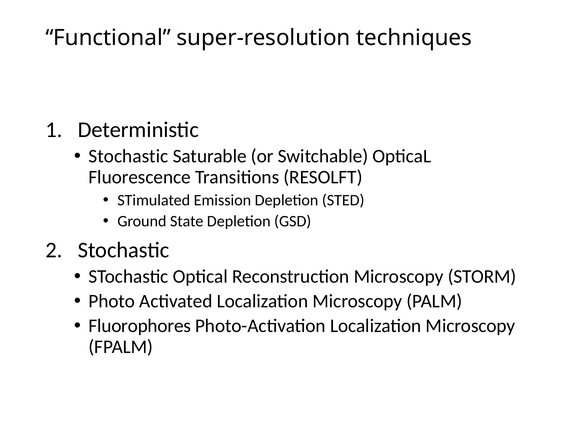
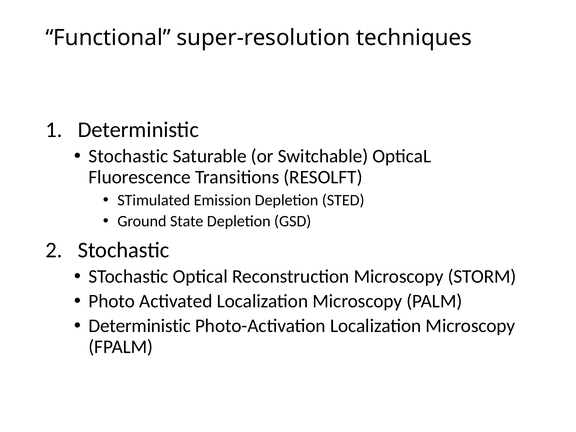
Fluorophores at (140, 326): Fluorophores -> Deterministic
